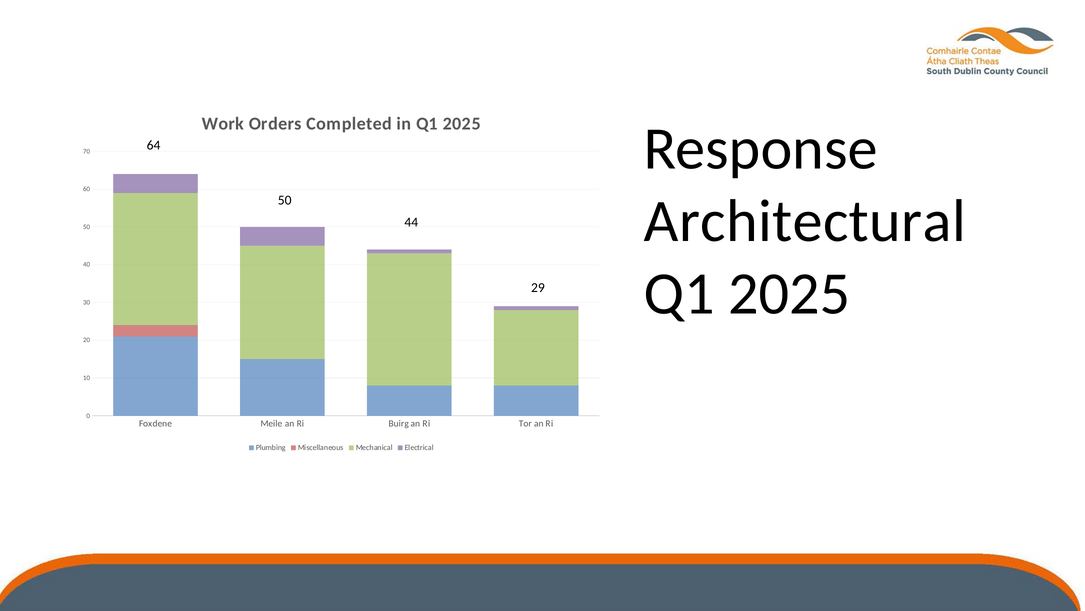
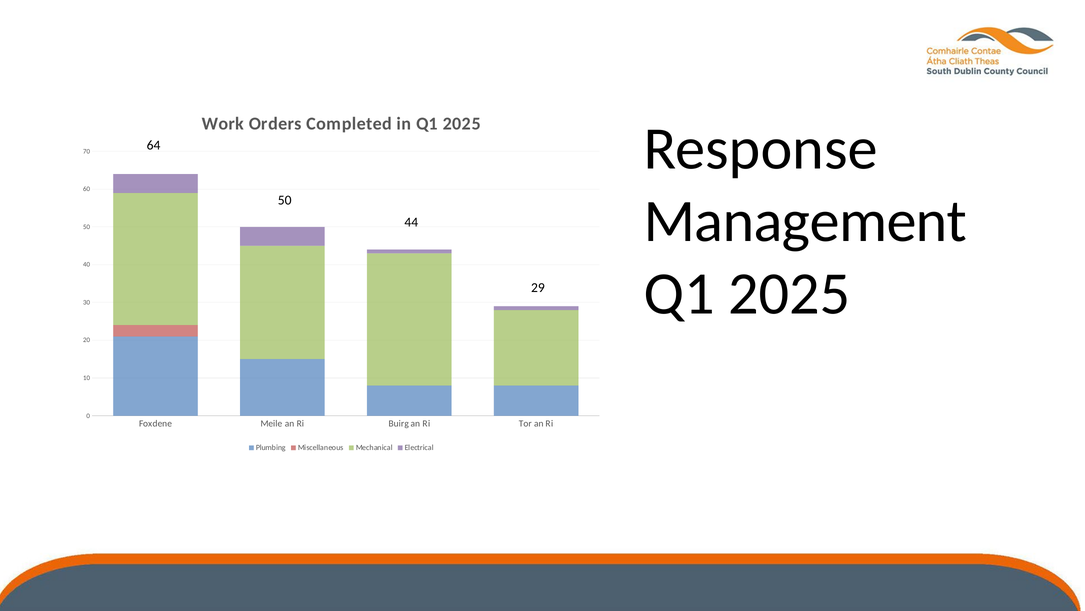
Architectural: Architectural -> Management
